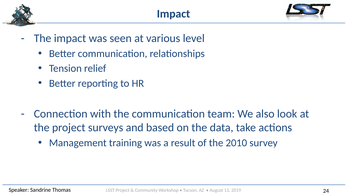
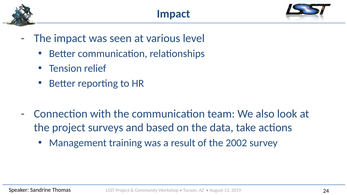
2010: 2010 -> 2002
